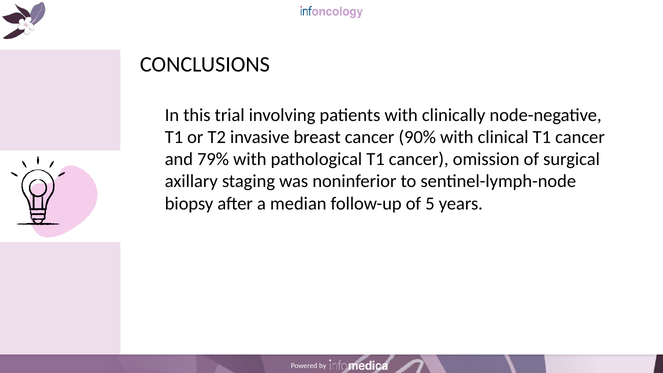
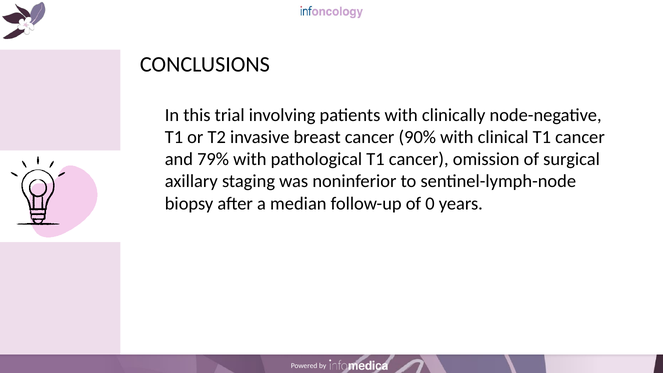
5: 5 -> 0
